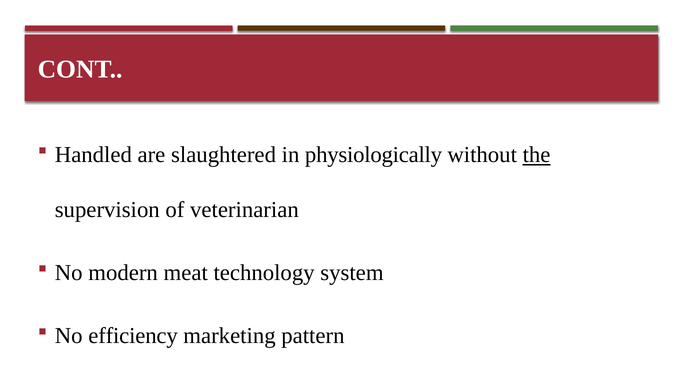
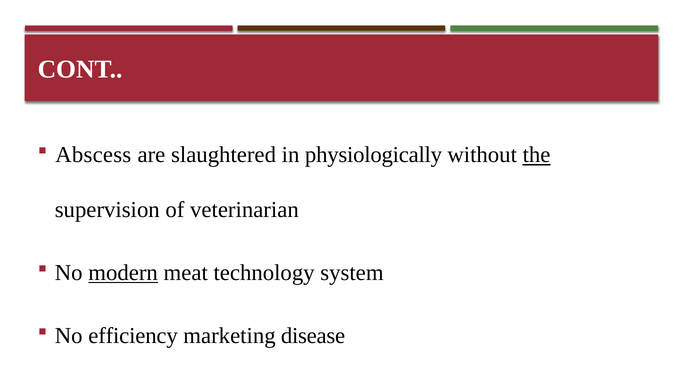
Handled: Handled -> Abscess
modern underline: none -> present
pattern: pattern -> disease
